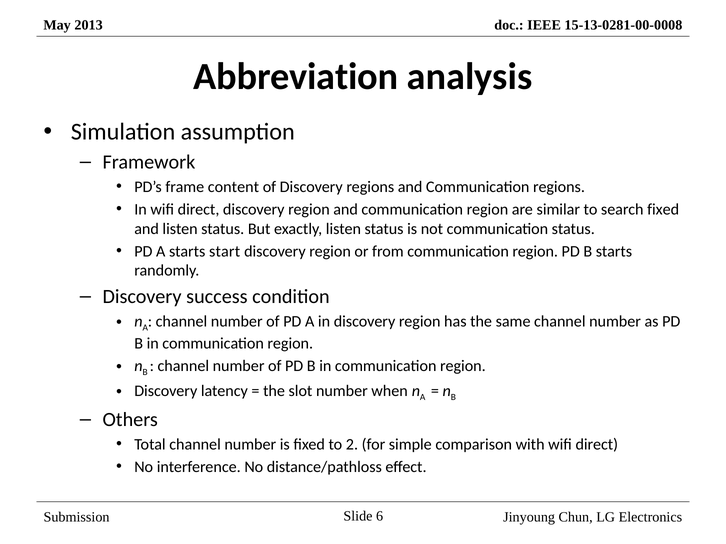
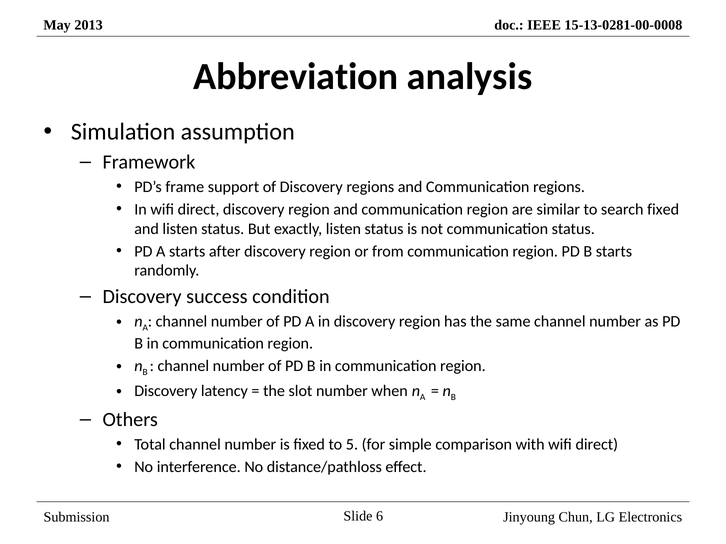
content: content -> support
start: start -> after
2: 2 -> 5
